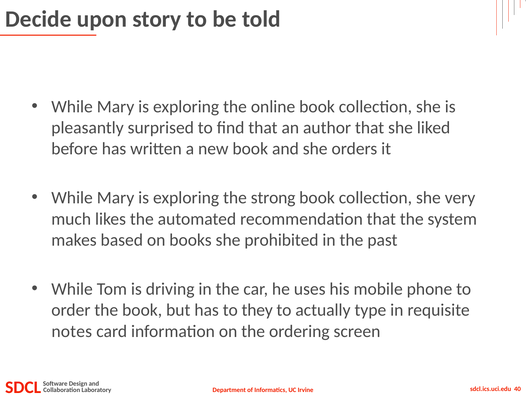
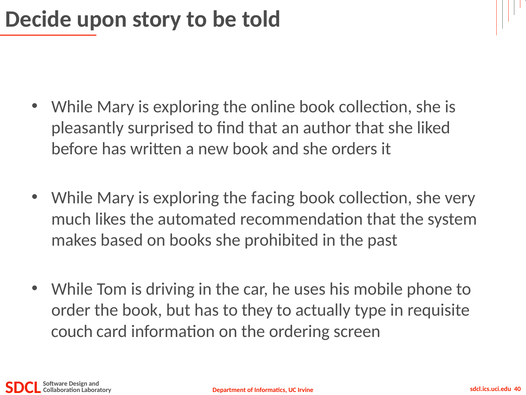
strong: strong -> facing
notes: notes -> couch
